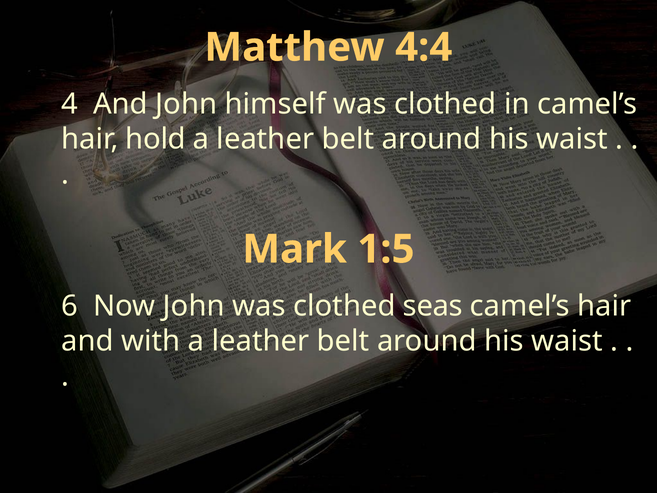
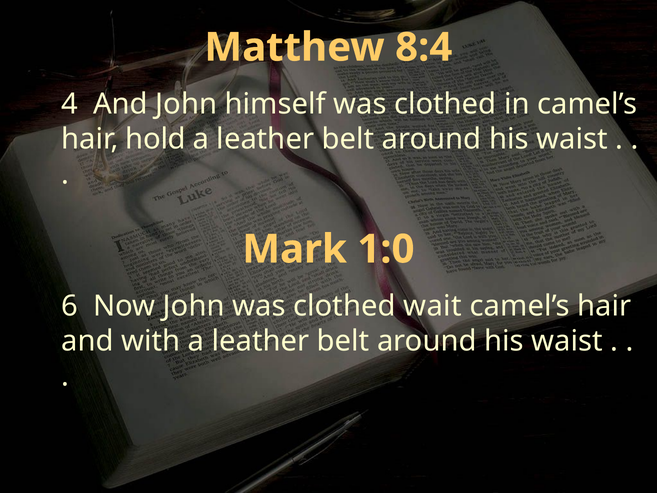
4:4: 4:4 -> 8:4
1:5: 1:5 -> 1:0
seas: seas -> wait
